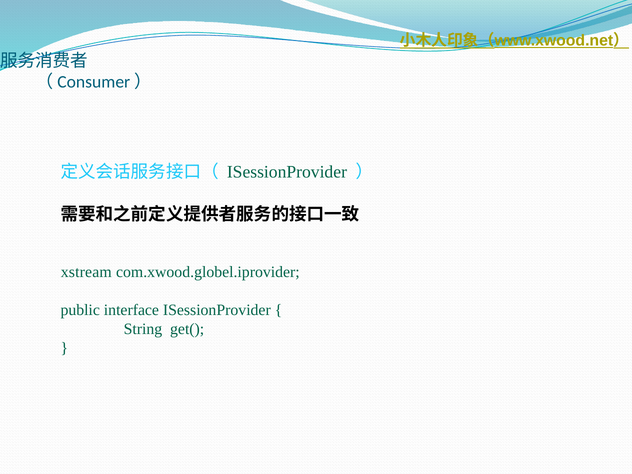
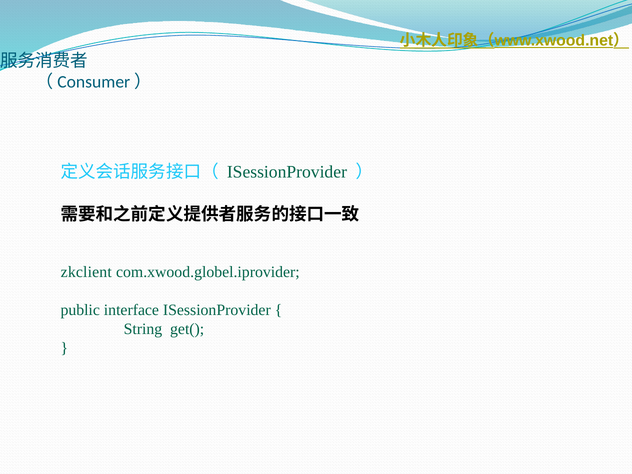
xstream: xstream -> zkclient
